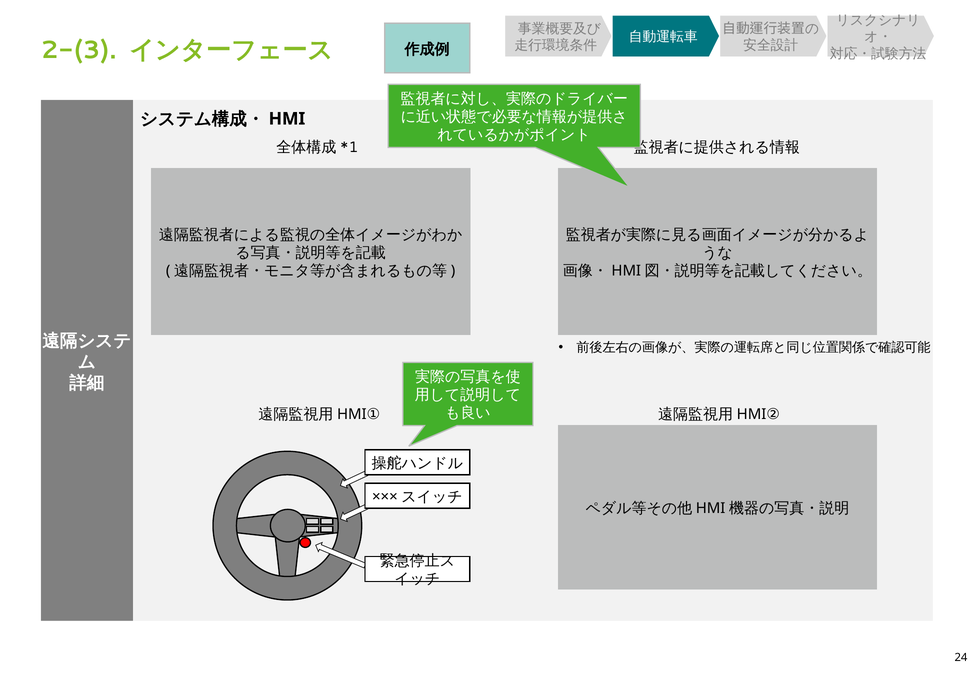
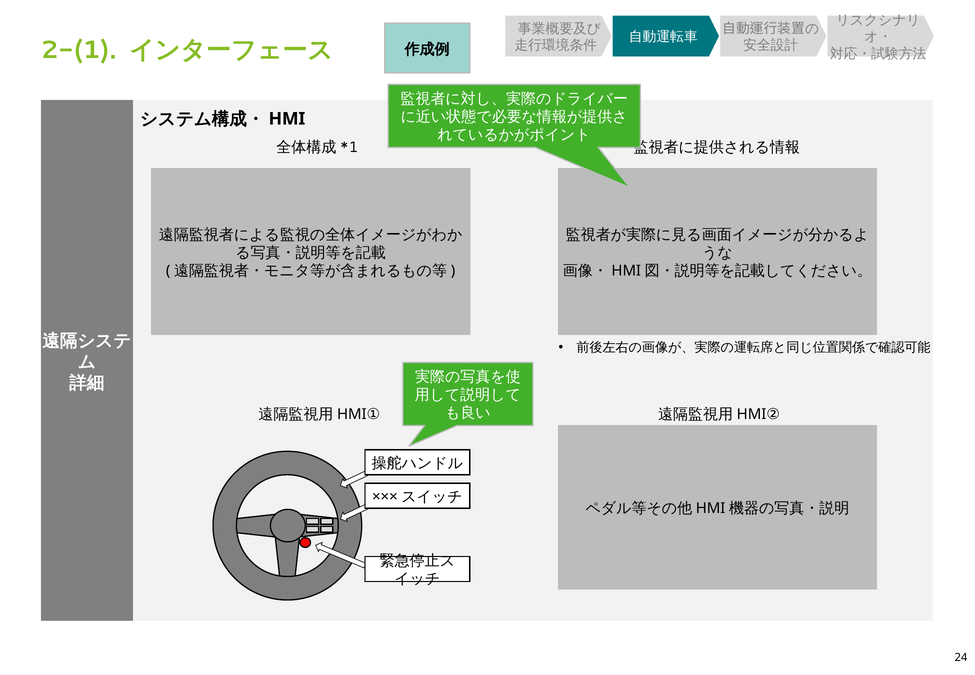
2-(3: 2-(3 -> 2-(1
